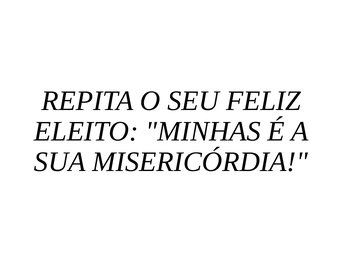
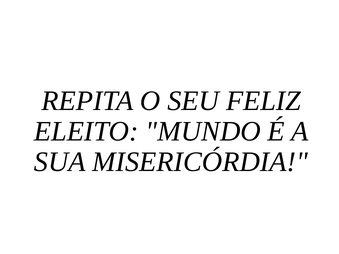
MINHAS: MINHAS -> MUNDO
